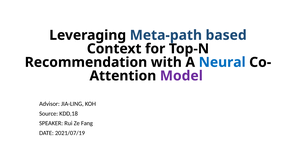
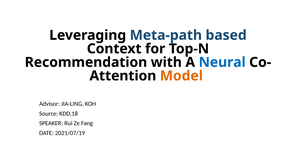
Model colour: purple -> orange
